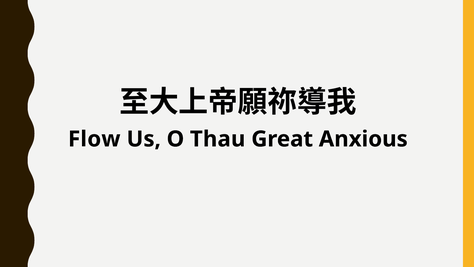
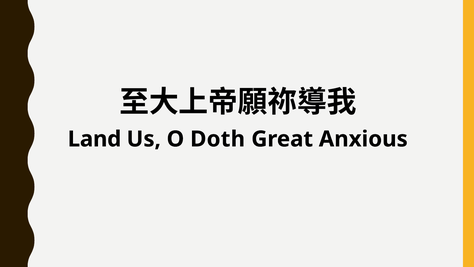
Flow: Flow -> Land
Thau: Thau -> Doth
